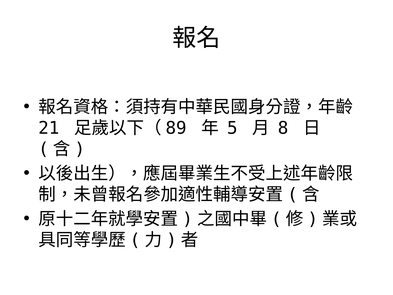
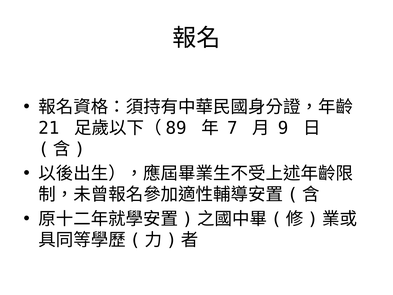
5: 5 -> 7
8: 8 -> 9
